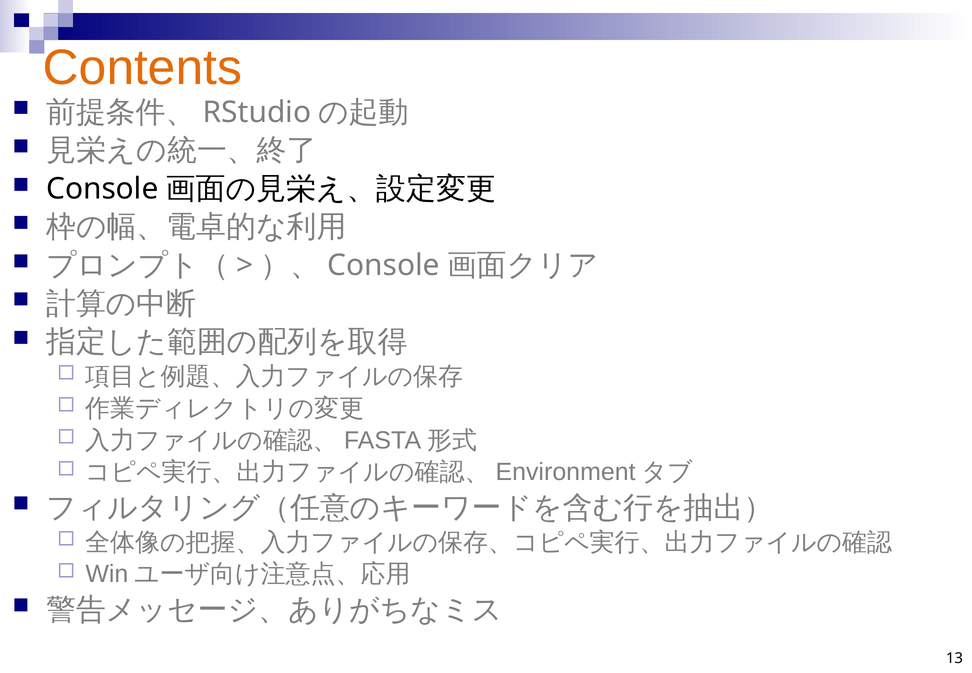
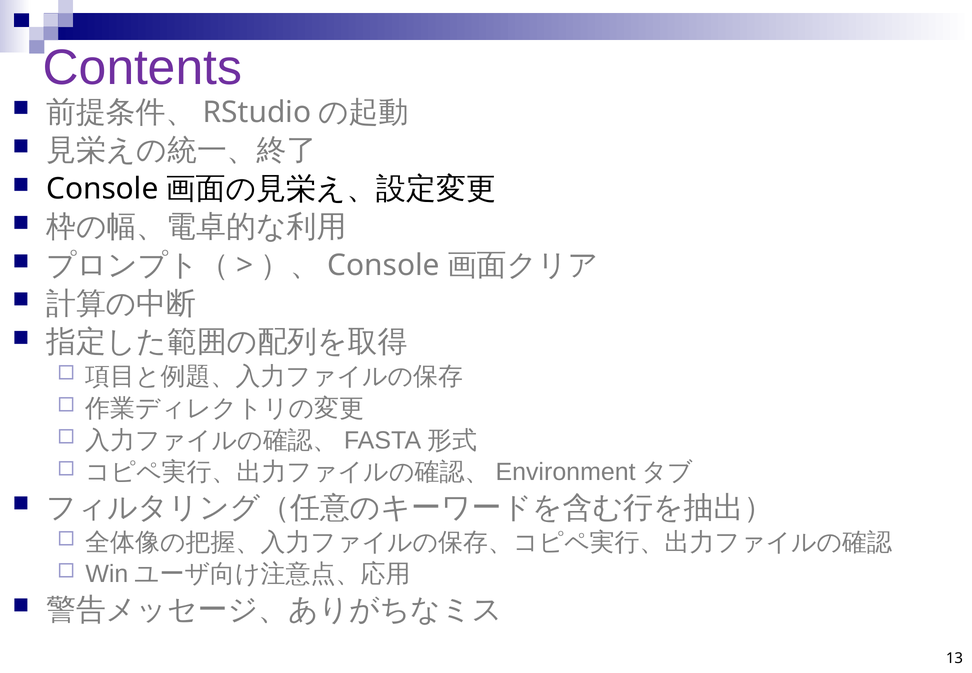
Contents colour: orange -> purple
